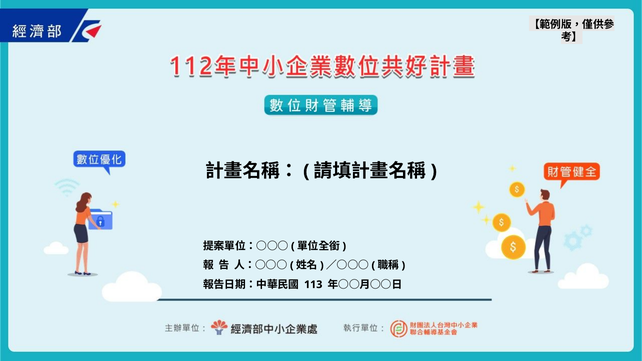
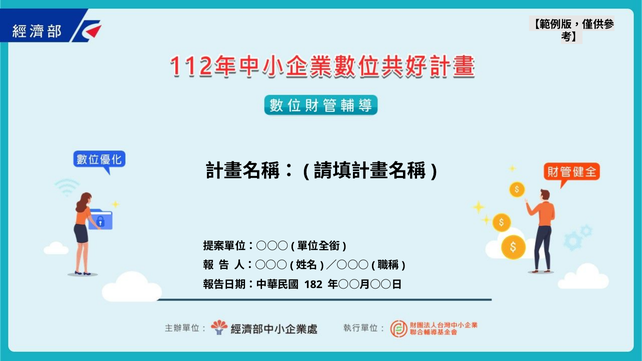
113: 113 -> 182
